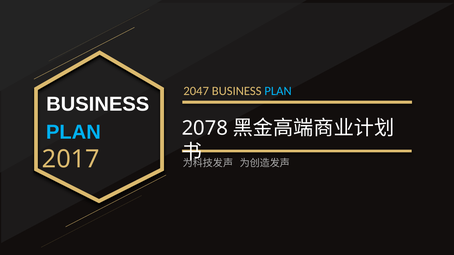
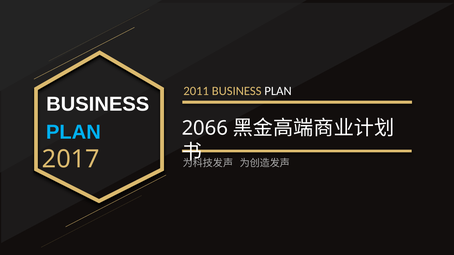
2047: 2047 -> 2011
PLAN at (278, 91) colour: light blue -> white
2078: 2078 -> 2066
